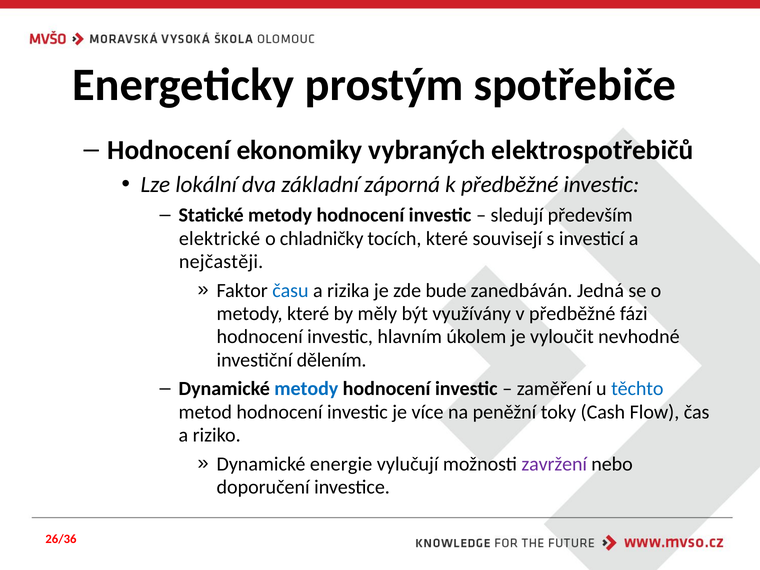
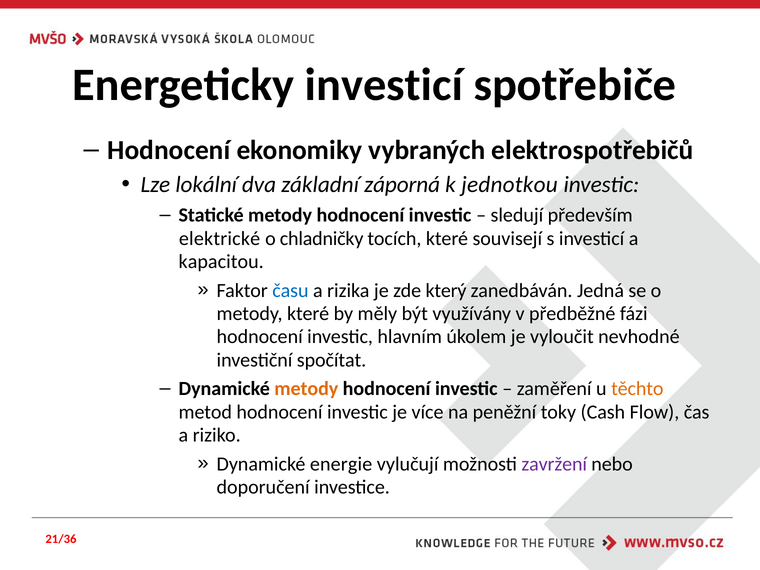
Energeticky prostým: prostým -> investicí
k předběžné: předběžné -> jednotkou
nejčastěji: nejčastěji -> kapacitou
bude: bude -> který
dělením: dělením -> spočítat
metody at (306, 389) colour: blue -> orange
těchto colour: blue -> orange
26/36: 26/36 -> 21/36
